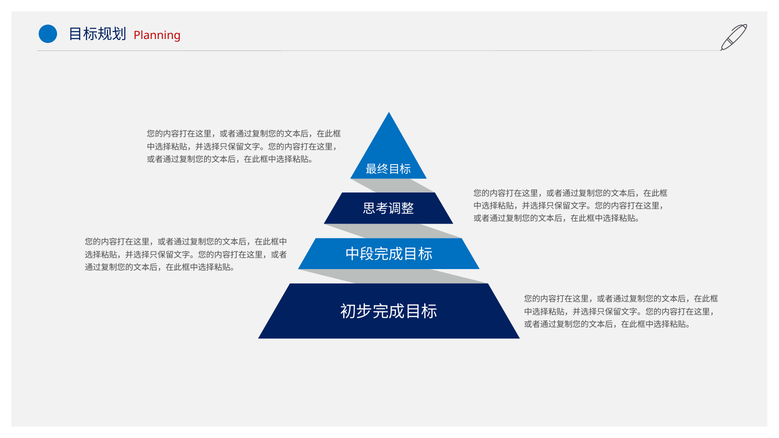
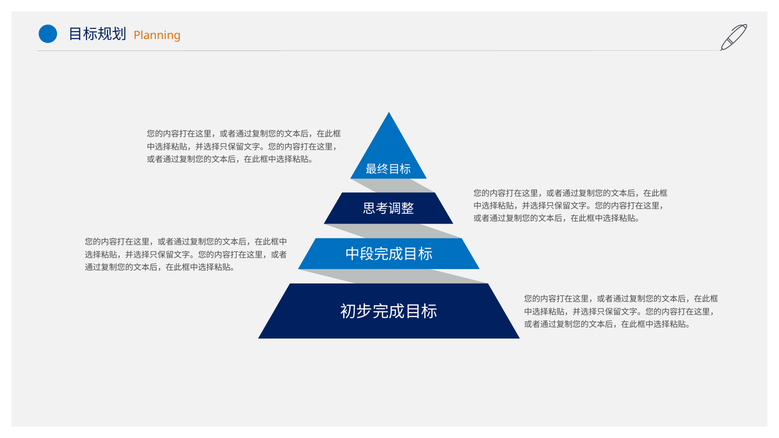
Planning colour: red -> orange
